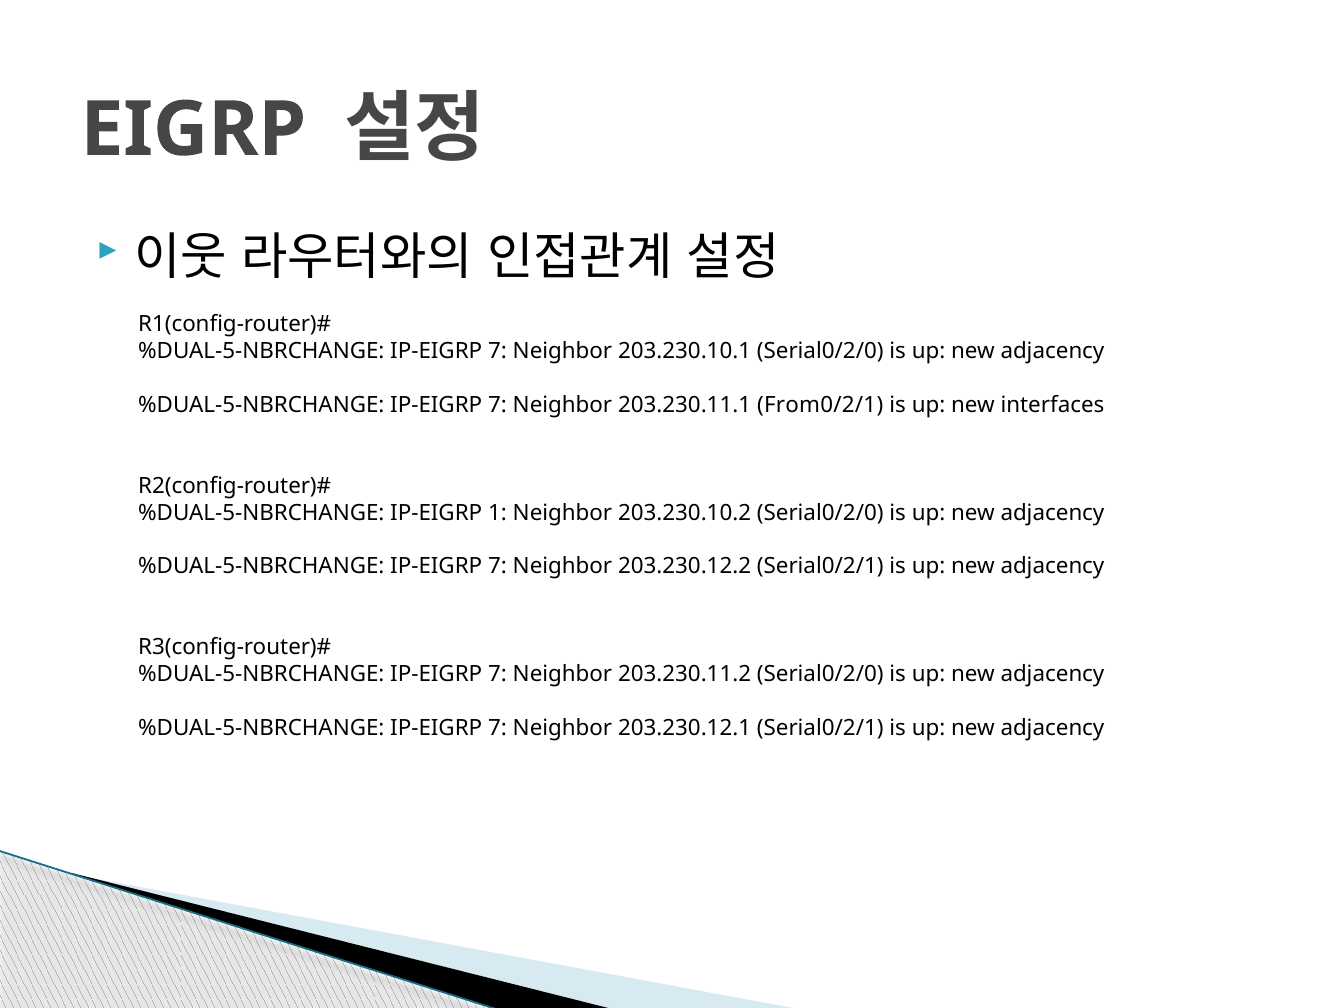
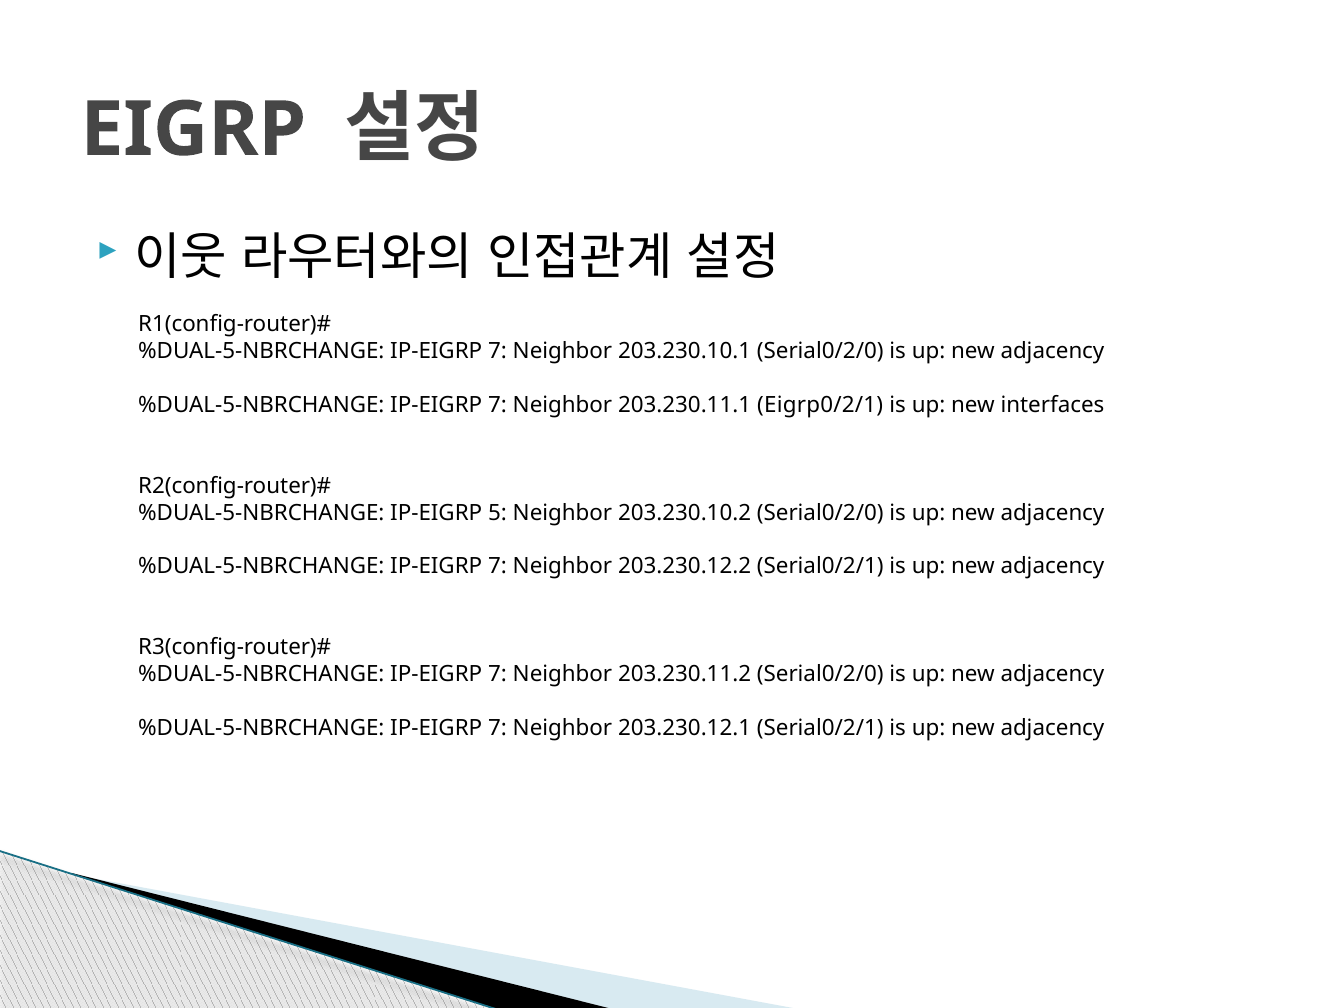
From0/2/1: From0/2/1 -> Eigrp0/2/1
1: 1 -> 5
